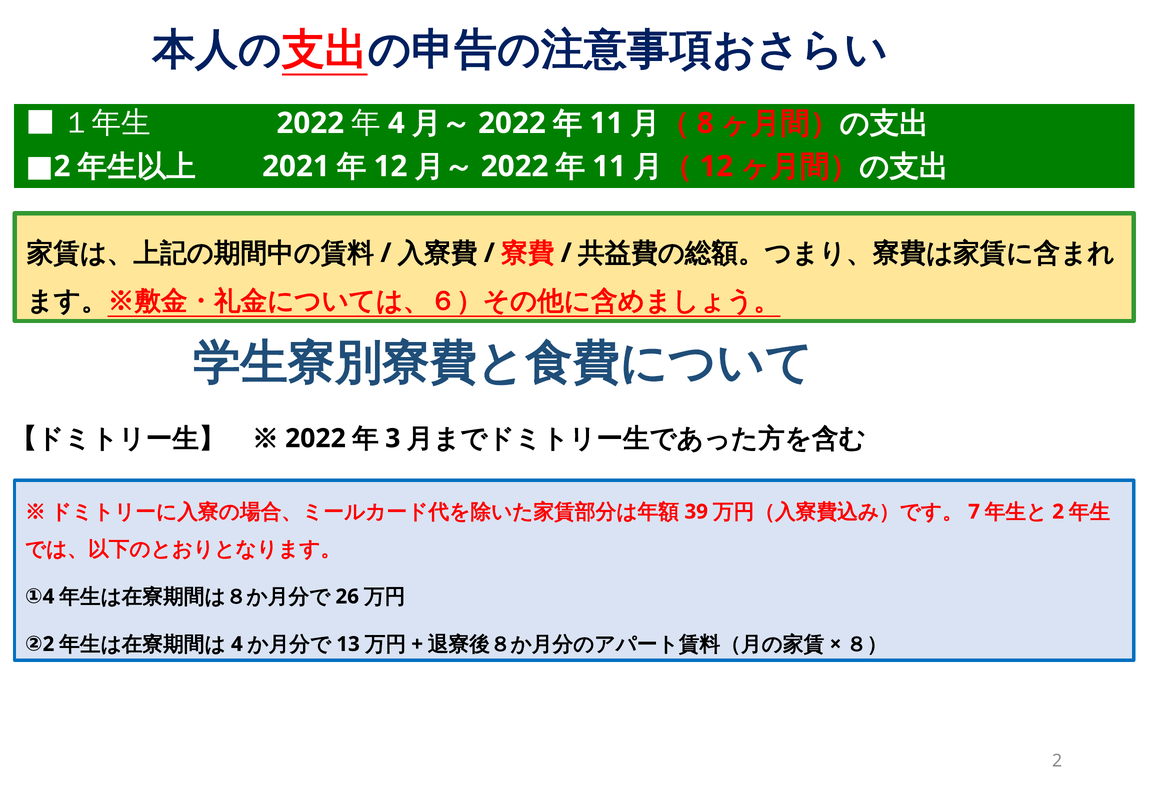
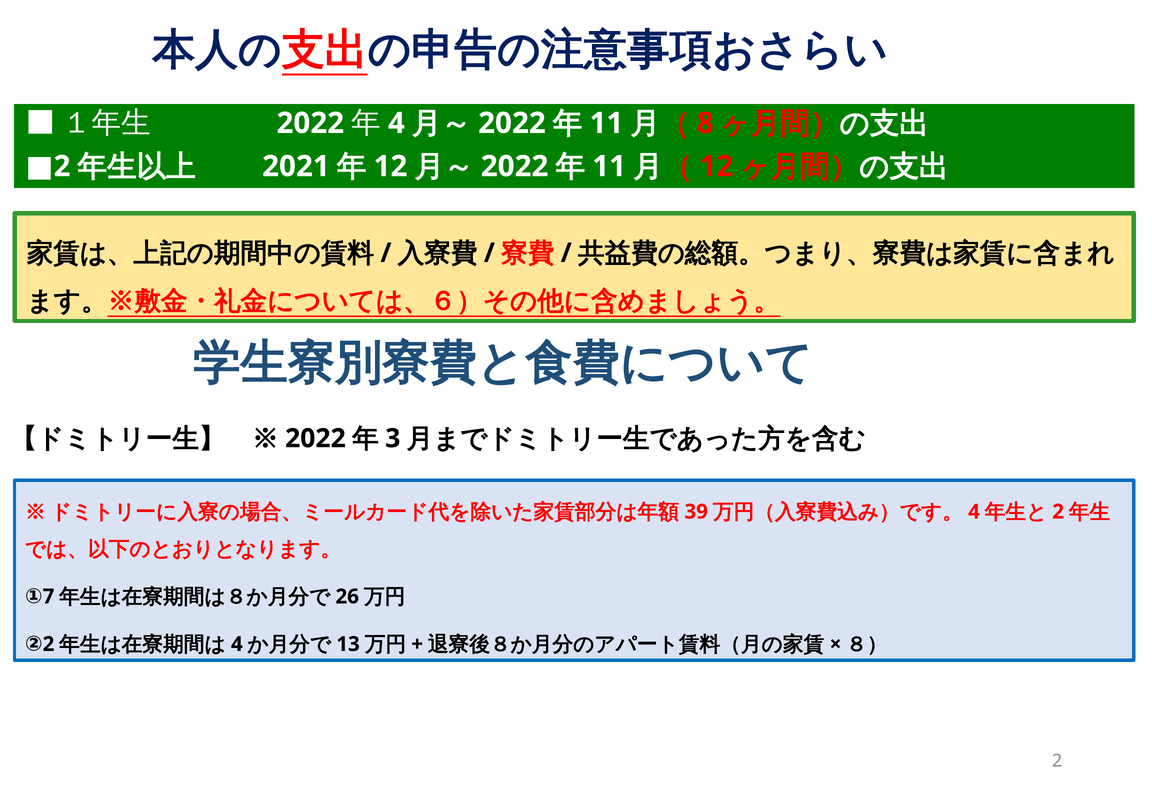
7 at (974, 511): 7 -> 4
4 at (48, 596): 4 -> 7
